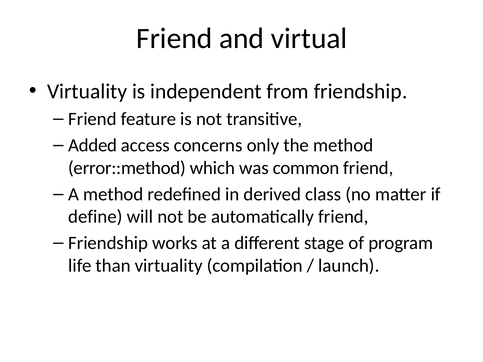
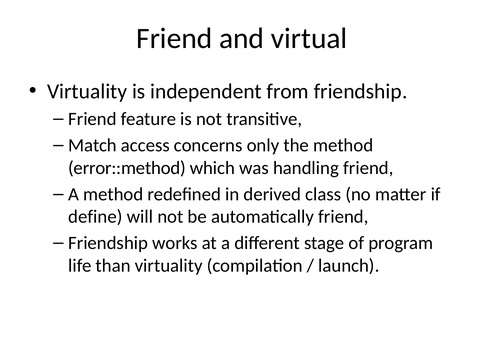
Added: Added -> Match
common: common -> handling
